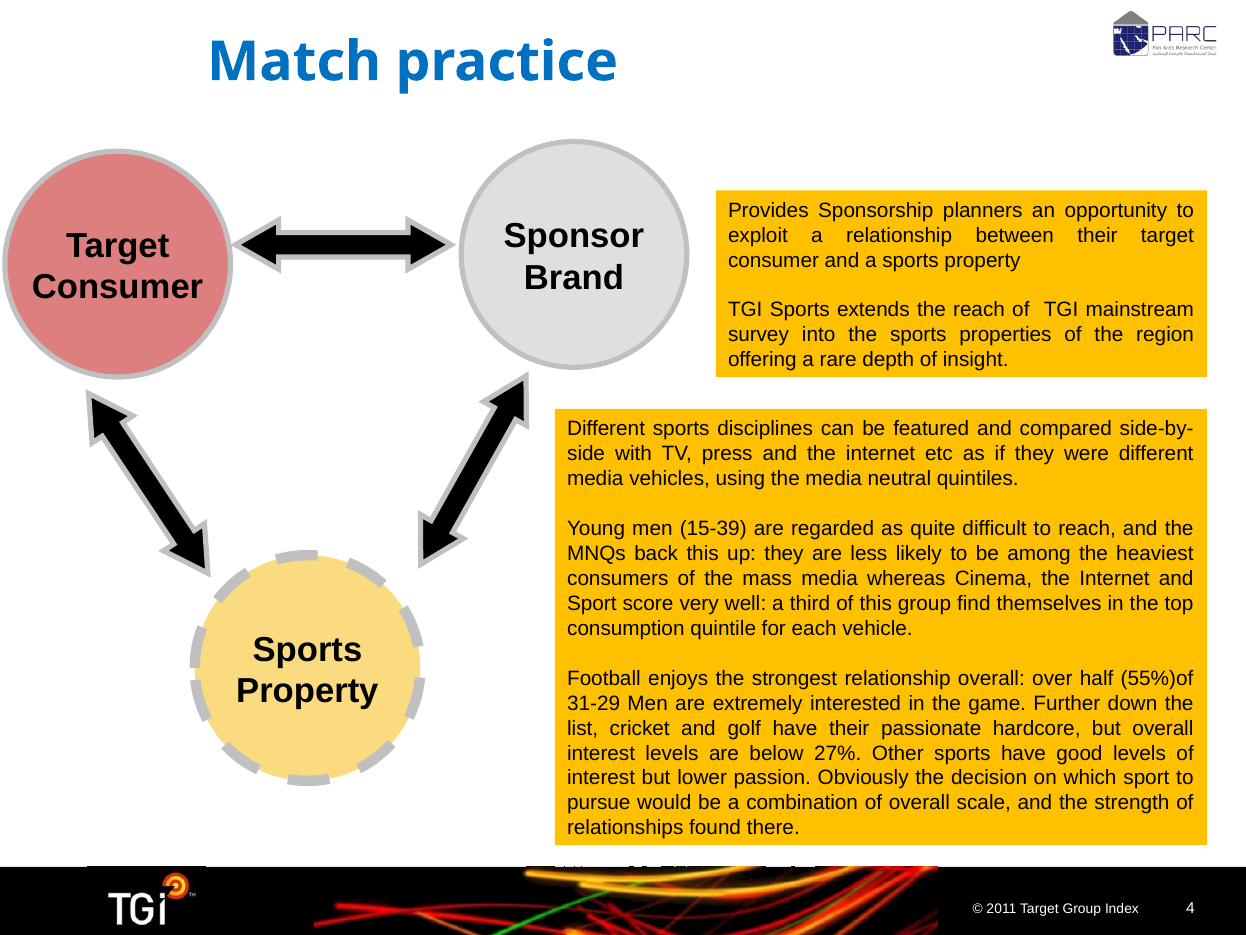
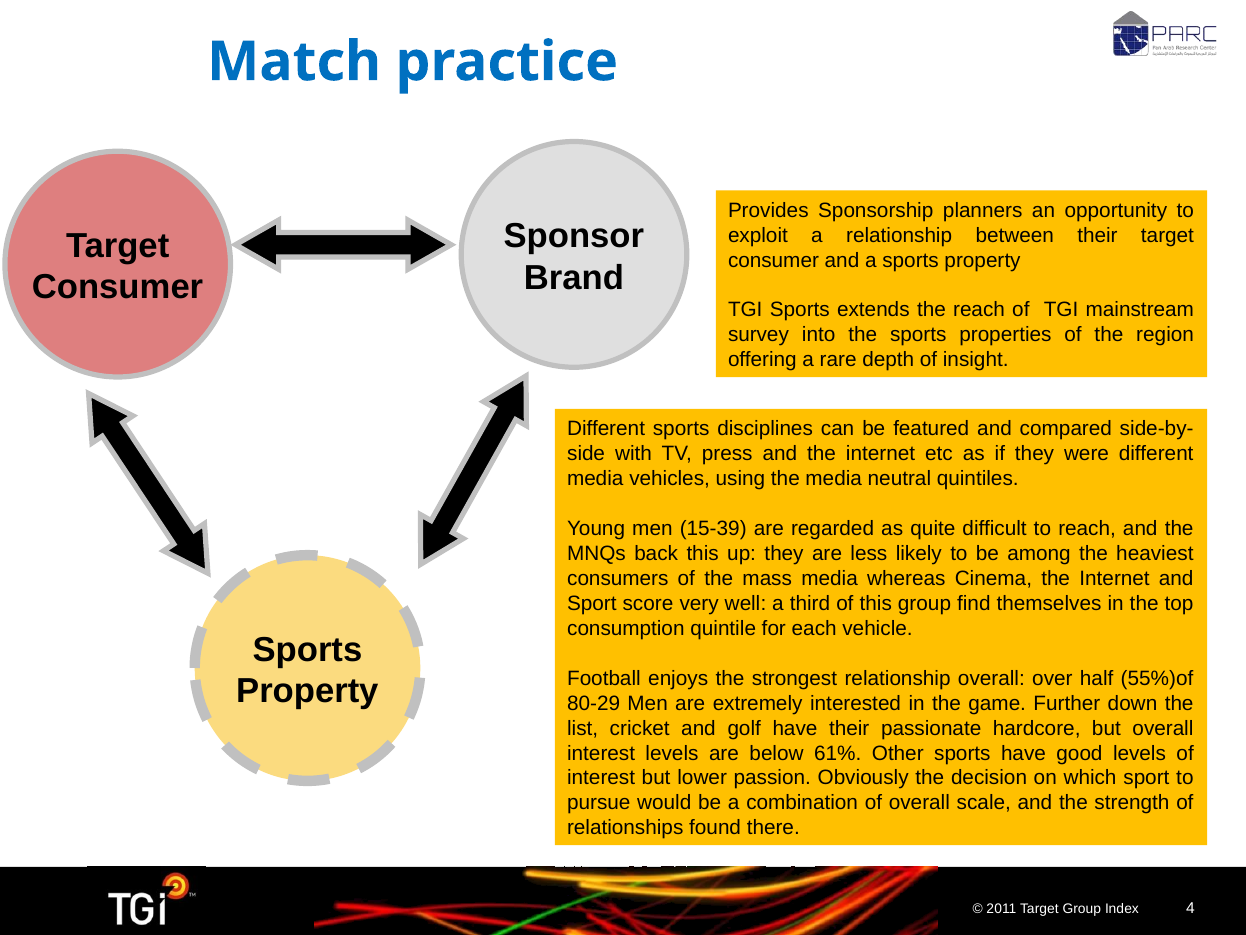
31-29: 31-29 -> 80-29
27%: 27% -> 61%
